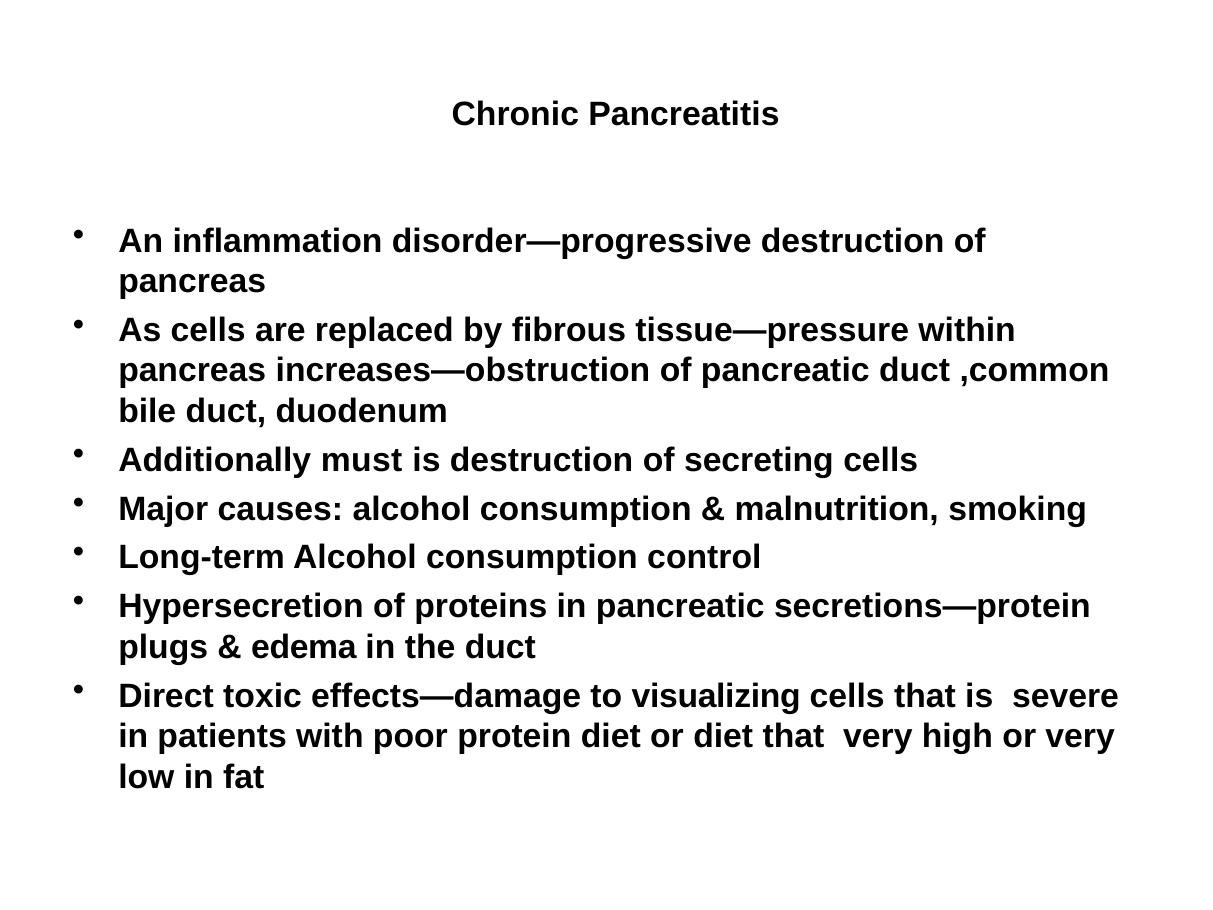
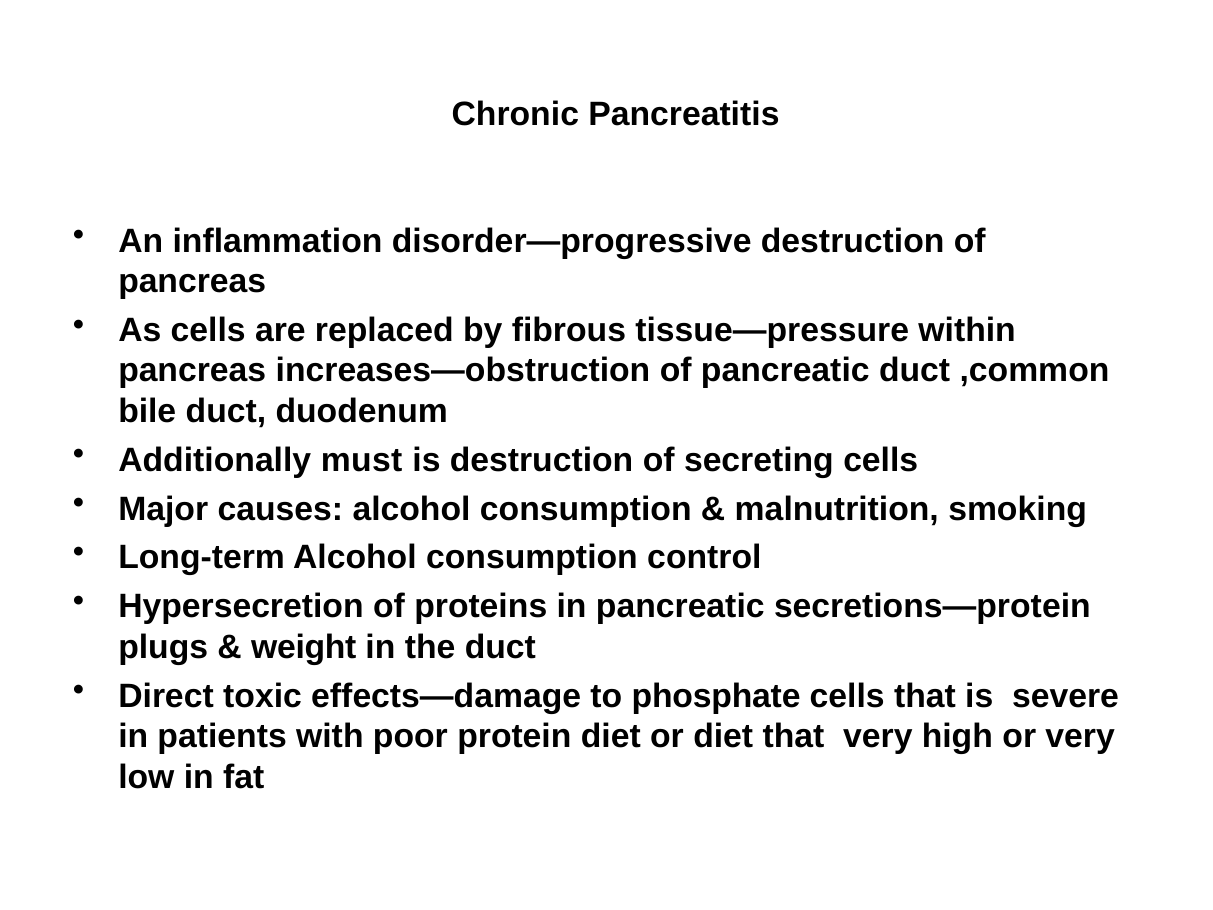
edema: edema -> weight
visualizing: visualizing -> phosphate
